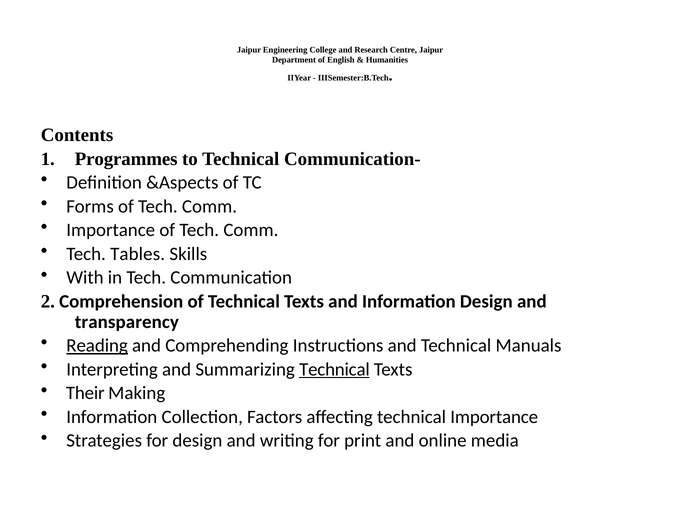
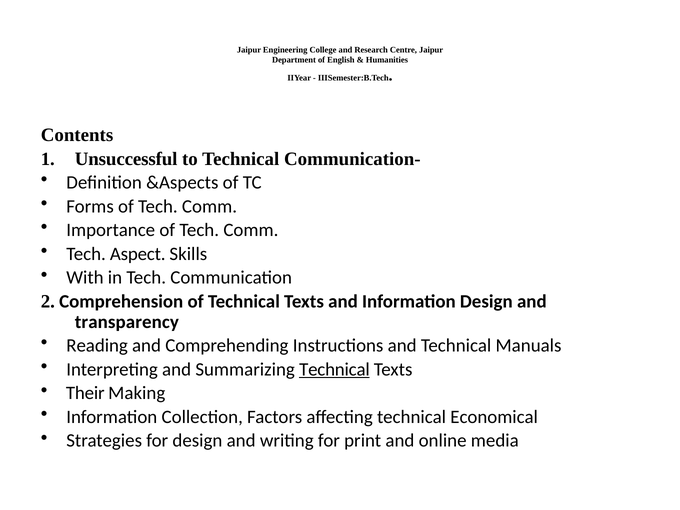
Programmes: Programmes -> Unsuccessful
Tables: Tables -> Aspect
Reading underline: present -> none
technical Importance: Importance -> Economical
